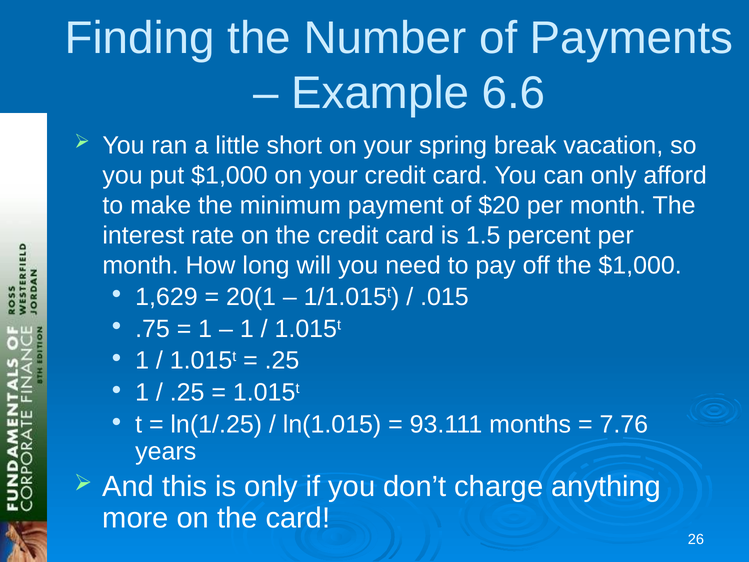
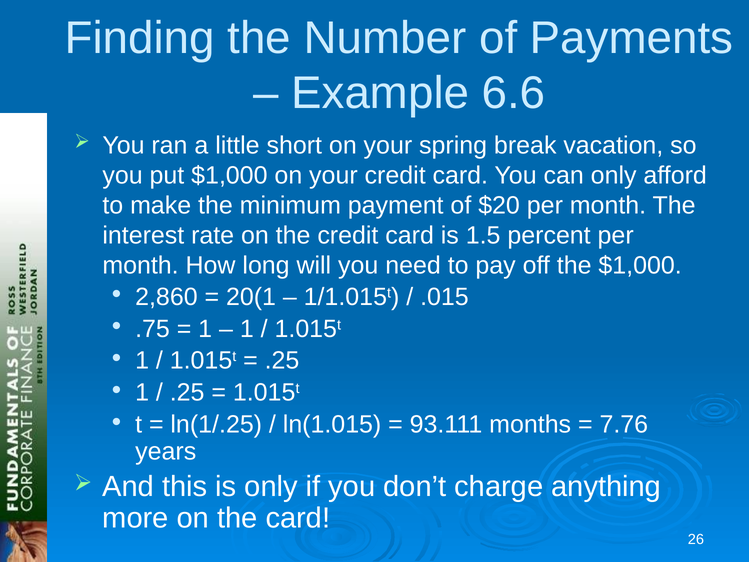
1,629: 1,629 -> 2,860
